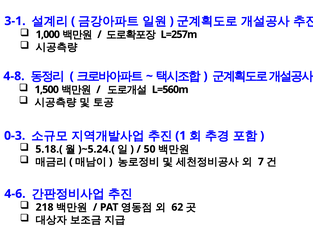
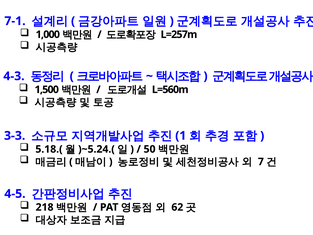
3-1: 3-1 -> 7-1
4-8: 4-8 -> 4-3
0-3: 0-3 -> 3-3
4-6: 4-6 -> 4-5
